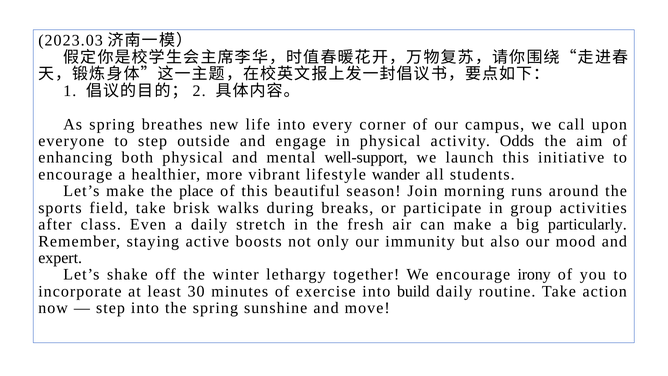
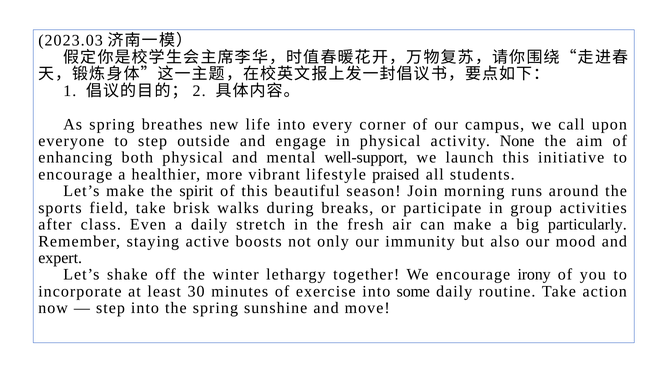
Odds: Odds -> None
wander: wander -> praised
place: place -> spirit
build: build -> some
